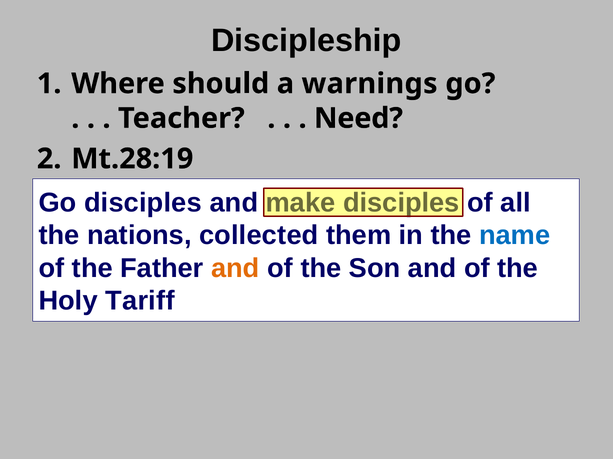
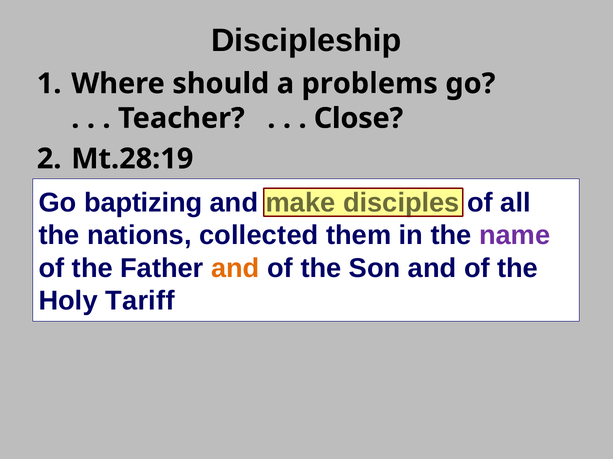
warnings: warnings -> problems
Need: Need -> Close
Go disciples: disciples -> baptizing
name colour: blue -> purple
